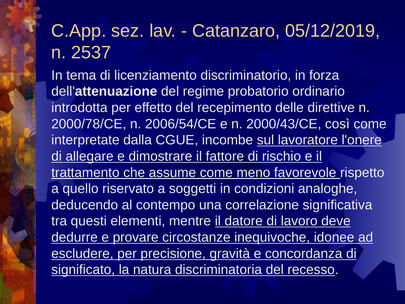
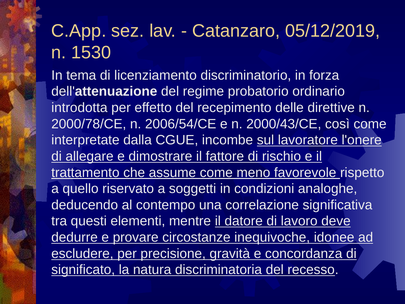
2537: 2537 -> 1530
